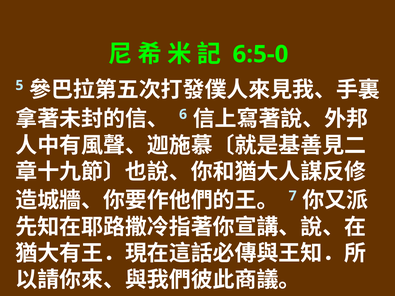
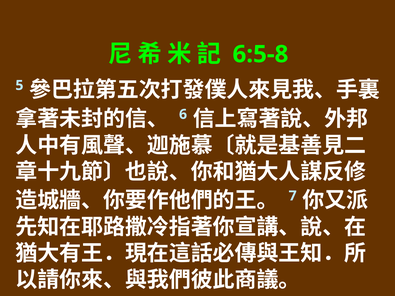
6:5-0: 6:5-0 -> 6:5-8
